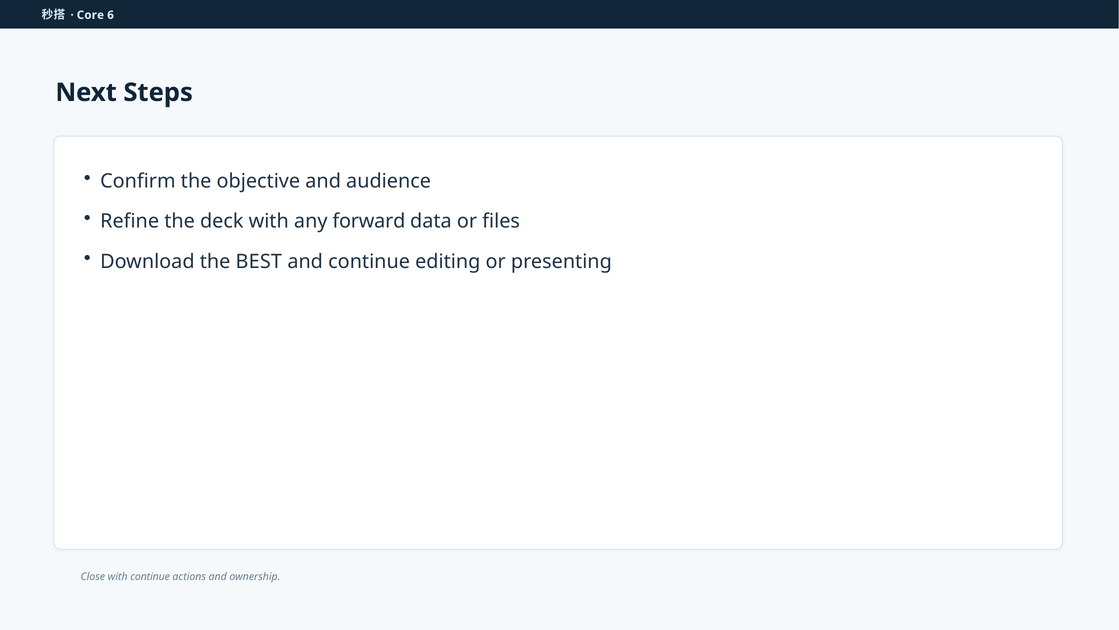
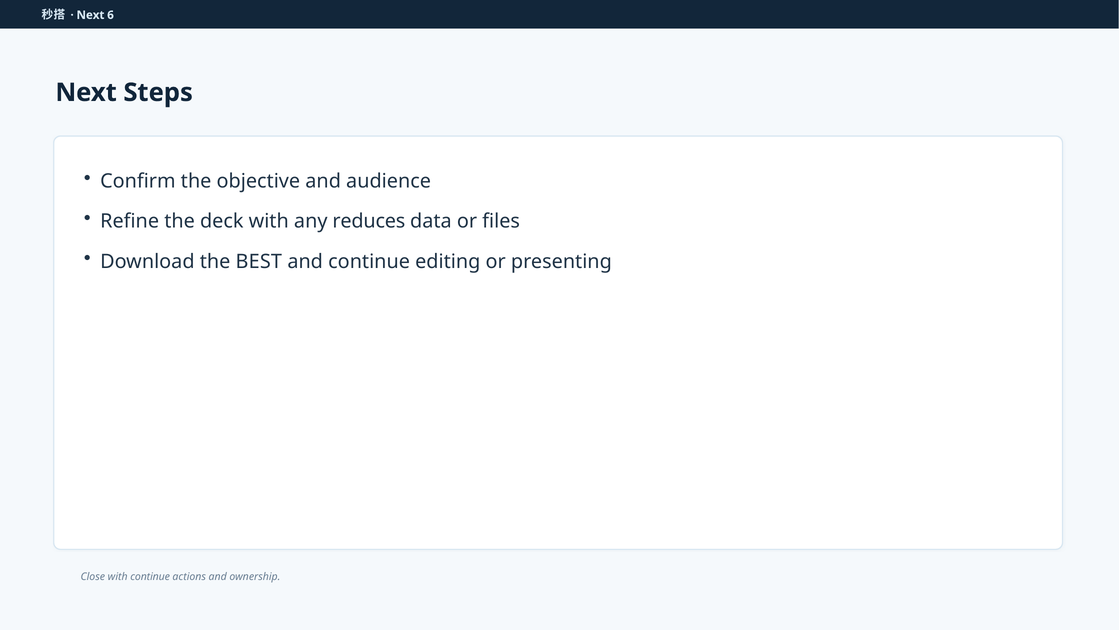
Core at (90, 15): Core -> Next
forward: forward -> reduces
